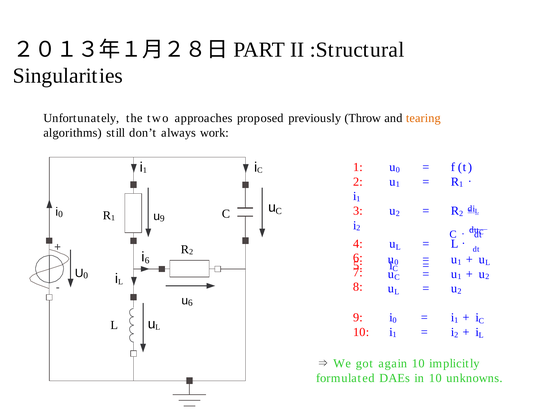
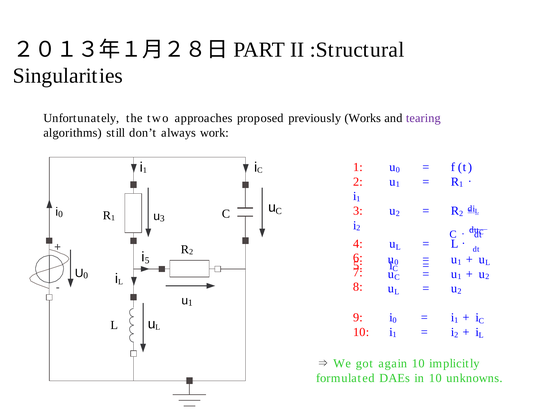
Throw: Throw -> Works
tearing colour: orange -> purple
u 9: 9 -> 3
i 6: 6 -> 5
6 at (190, 303): 6 -> 1
